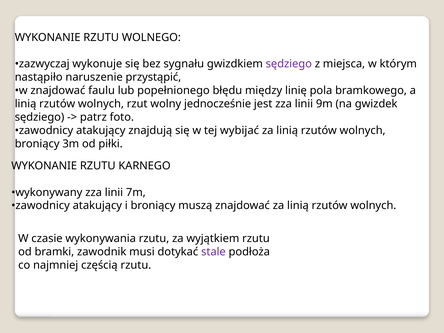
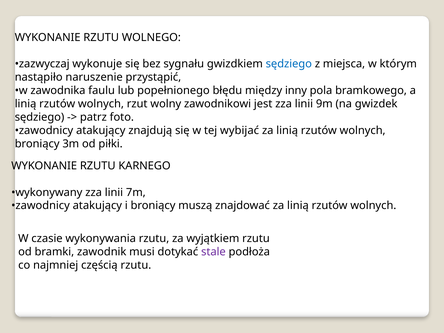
sędziego at (289, 64) colour: purple -> blue
w znajdować: znajdować -> zawodnika
linię: linię -> inny
jednocześnie: jednocześnie -> zawodnikowi
